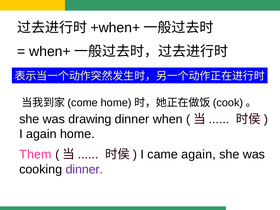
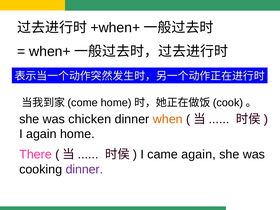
drawing: drawing -> chicken
when colour: black -> orange
Them: Them -> There
